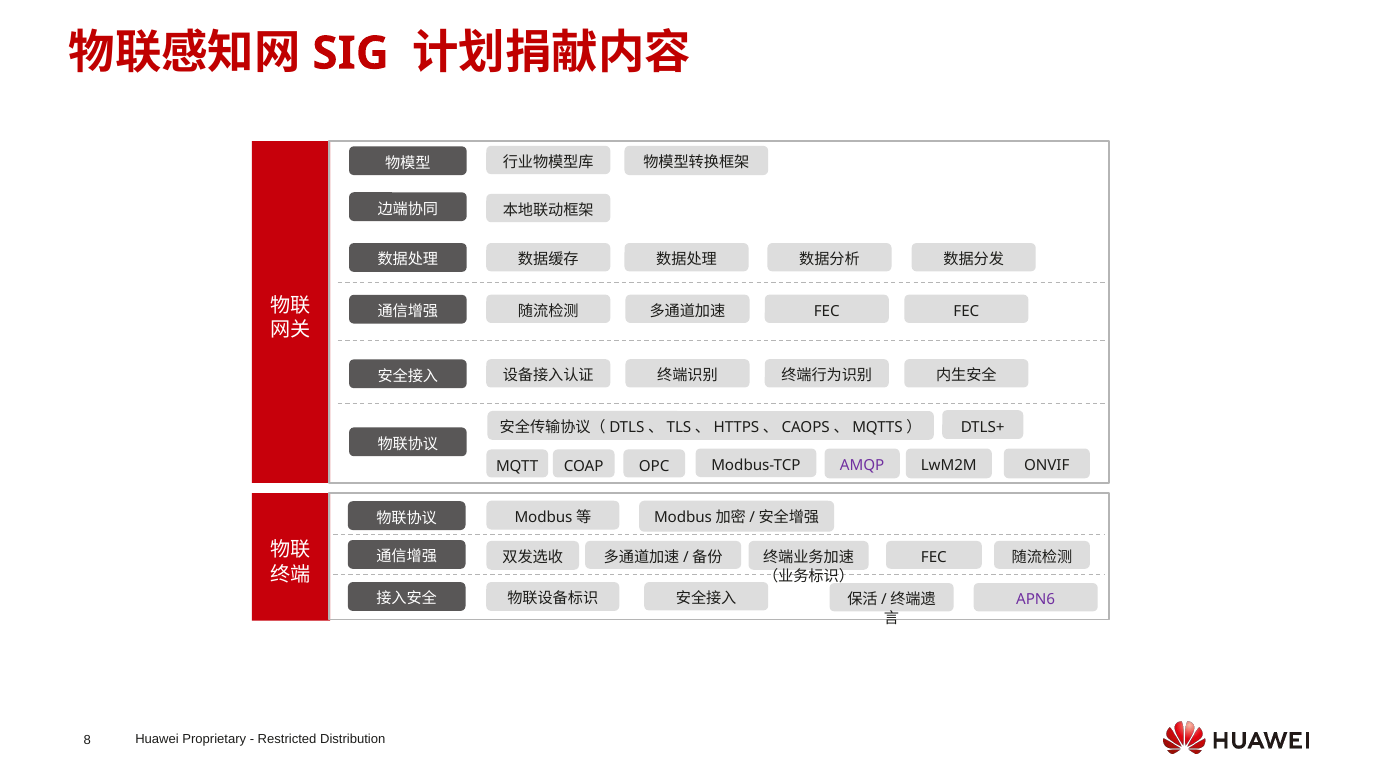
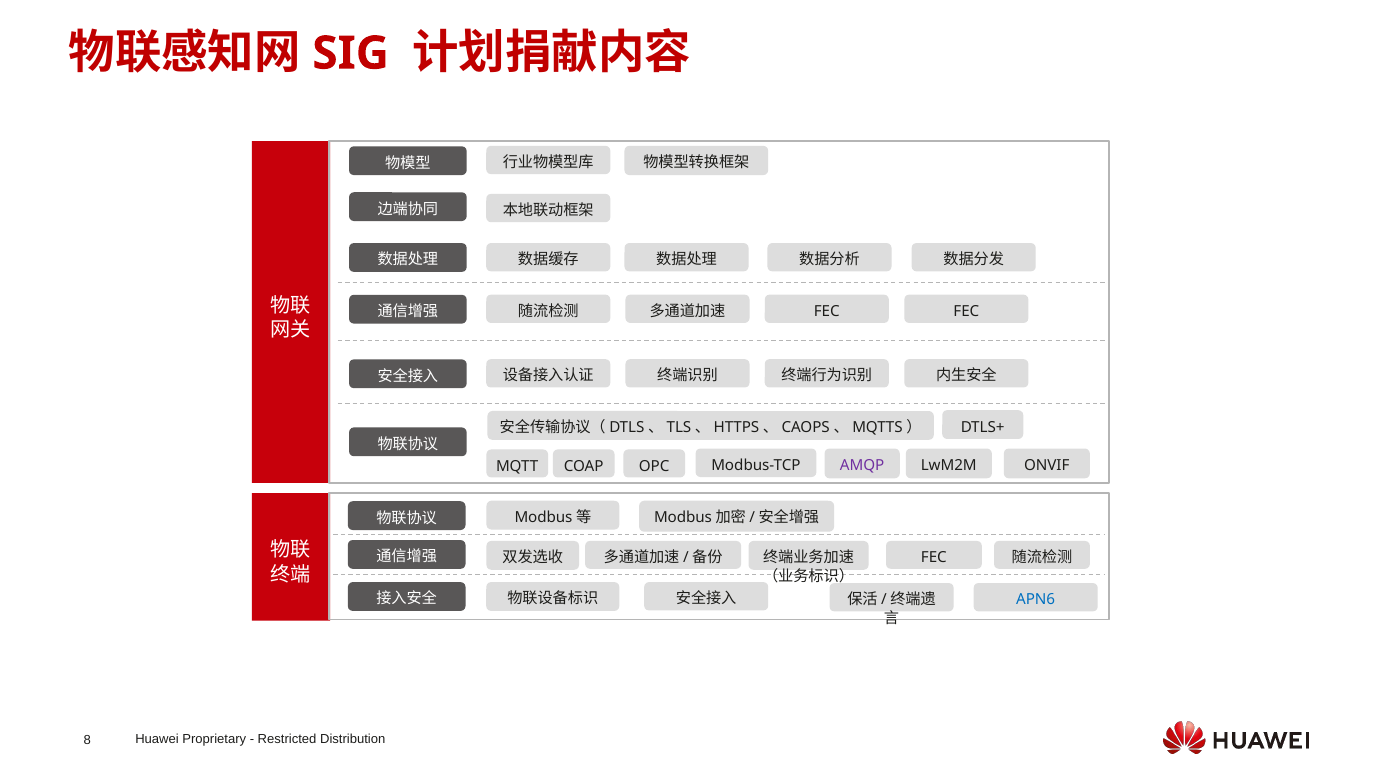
APN6 colour: purple -> blue
